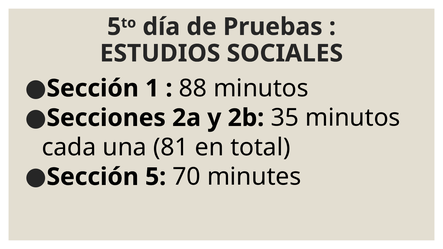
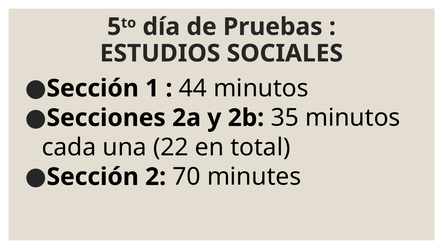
88: 88 -> 44
81: 81 -> 22
Sección 5: 5 -> 2
